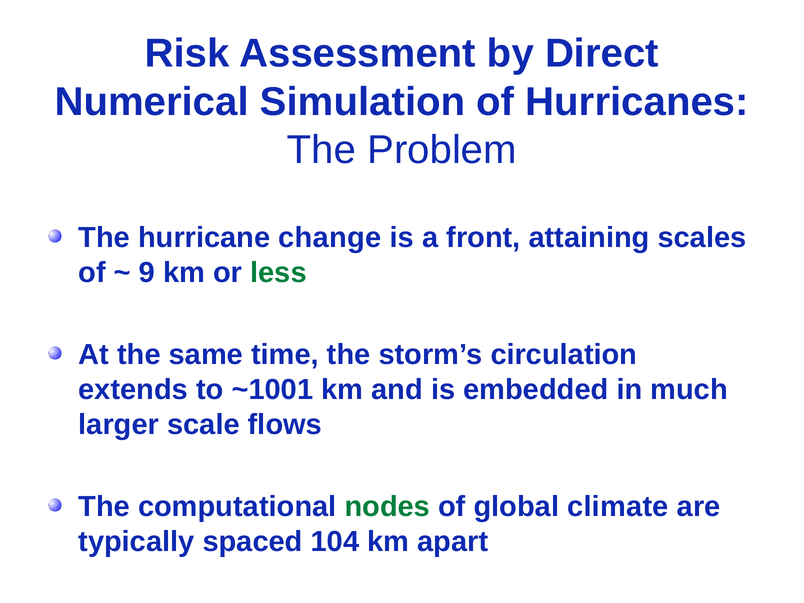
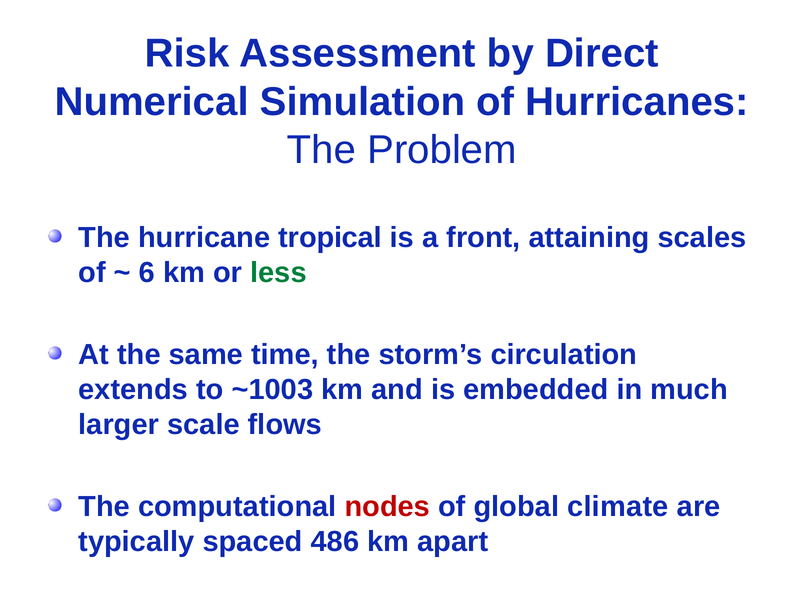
change: change -> tropical
9: 9 -> 6
~1001: ~1001 -> ~1003
nodes colour: green -> red
104: 104 -> 486
